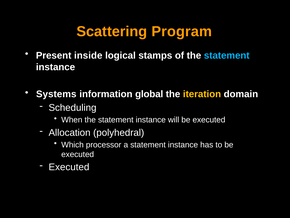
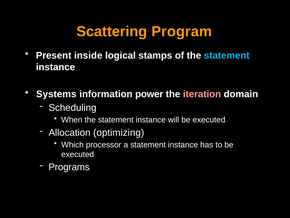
global: global -> power
iteration colour: yellow -> pink
polyhedral: polyhedral -> optimizing
Executed at (69, 167): Executed -> Programs
